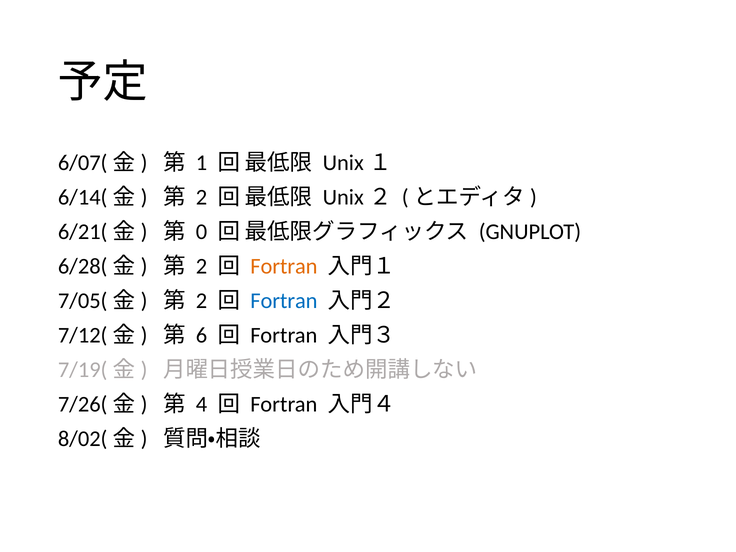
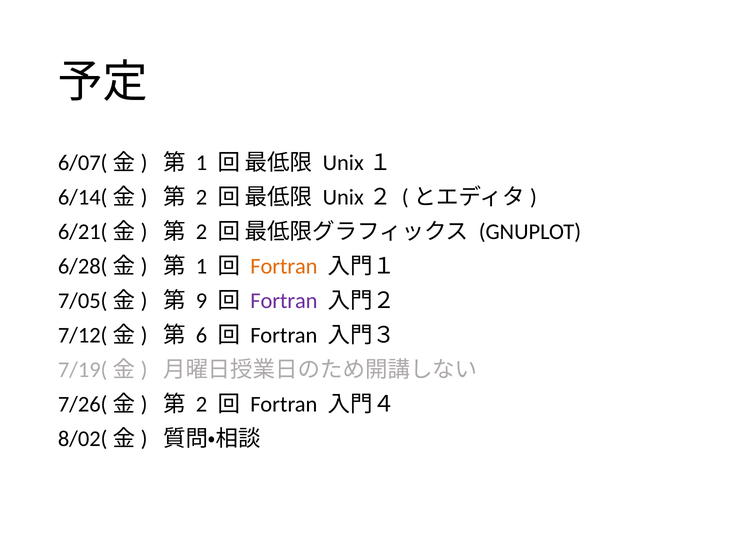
0 at (201, 232): 0 -> 2
2 at (201, 266): 2 -> 1
2 at (201, 301): 2 -> 9
Fortran at (284, 301) colour: blue -> purple
4 at (201, 404): 4 -> 2
